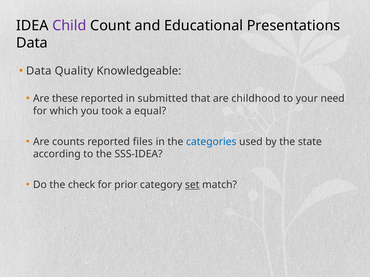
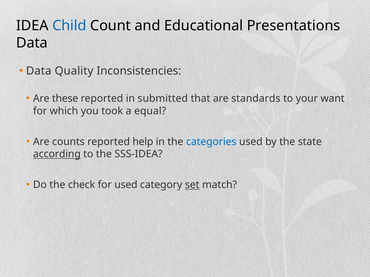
Child colour: purple -> blue
Knowledgeable: Knowledgeable -> Inconsistencies
childhood: childhood -> standards
need: need -> want
files: files -> help
according underline: none -> present
for prior: prior -> used
